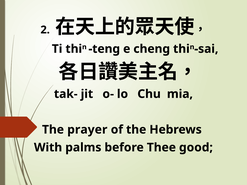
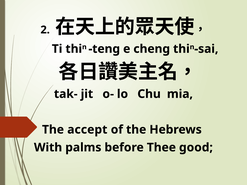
prayer: prayer -> accept
